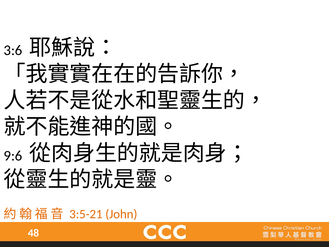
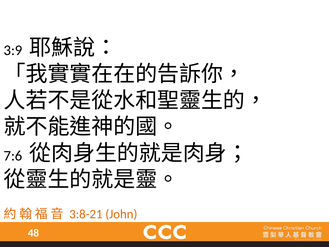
3:6: 3:6 -> 3:9
9:6: 9:6 -> 7:6
3:5-21: 3:5-21 -> 3:8-21
